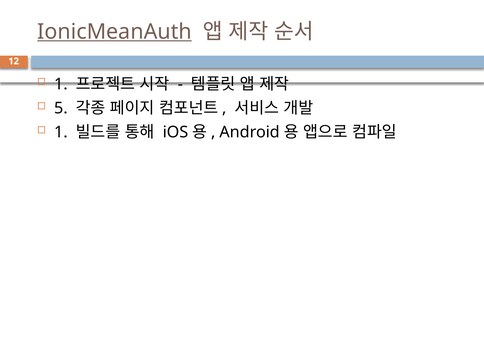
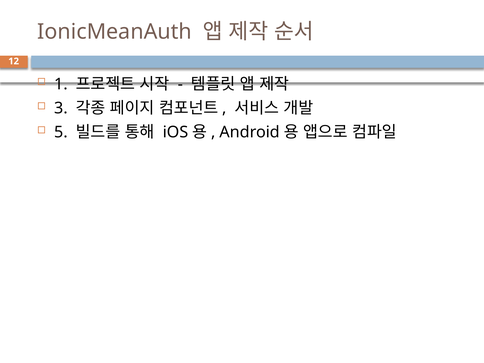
IonicMeanAuth underline: present -> none
5: 5 -> 3
1 at (61, 132): 1 -> 5
